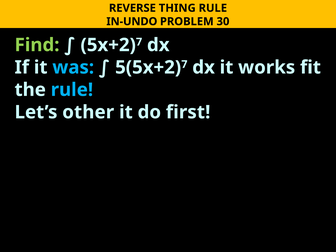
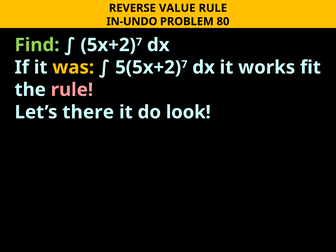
THING: THING -> VALUE
30: 30 -> 80
was colour: light blue -> yellow
rule at (72, 90) colour: light blue -> pink
other: other -> there
first: first -> look
